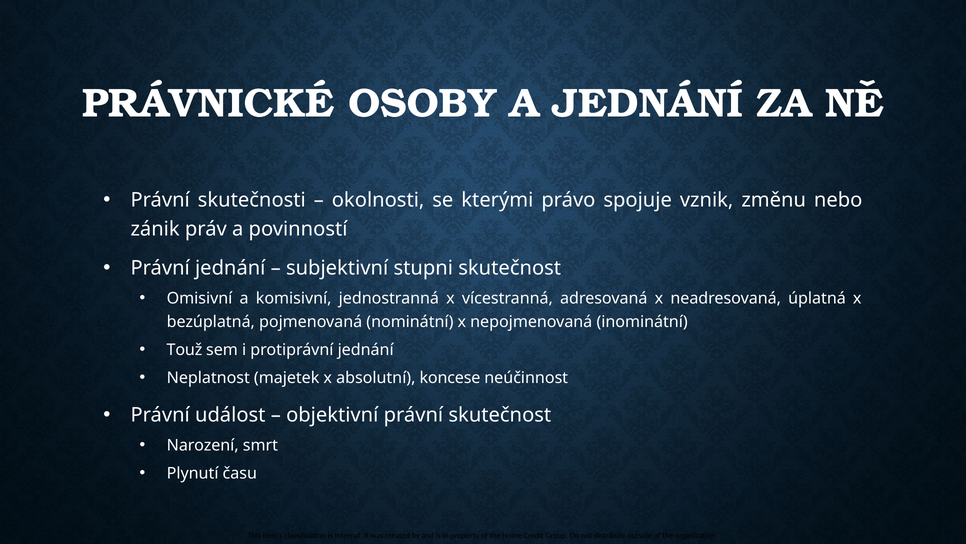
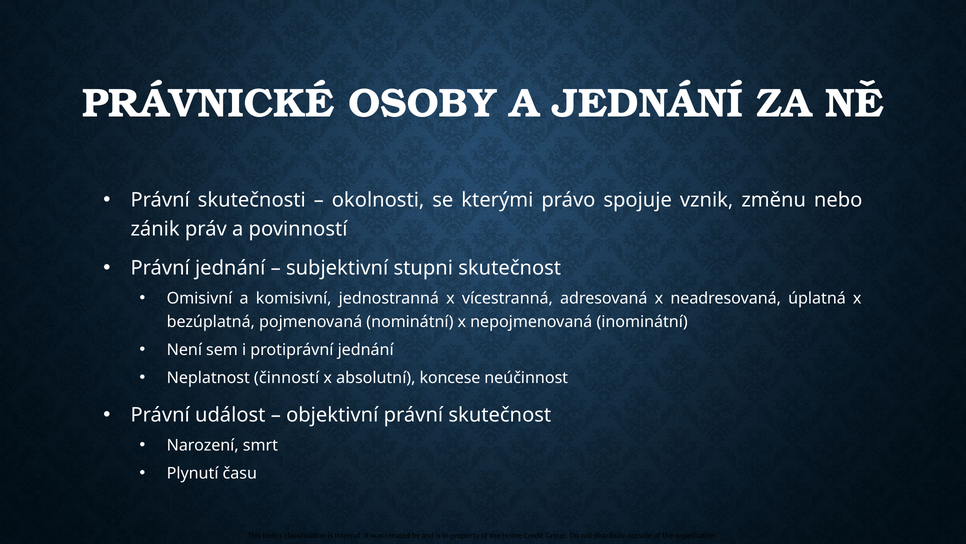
Touž: Touž -> Není
majetek: majetek -> činností
